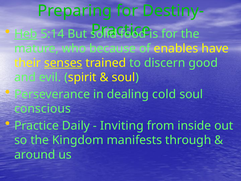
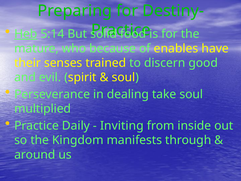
senses underline: present -> none
cold: cold -> take
conscious: conscious -> multiplied
